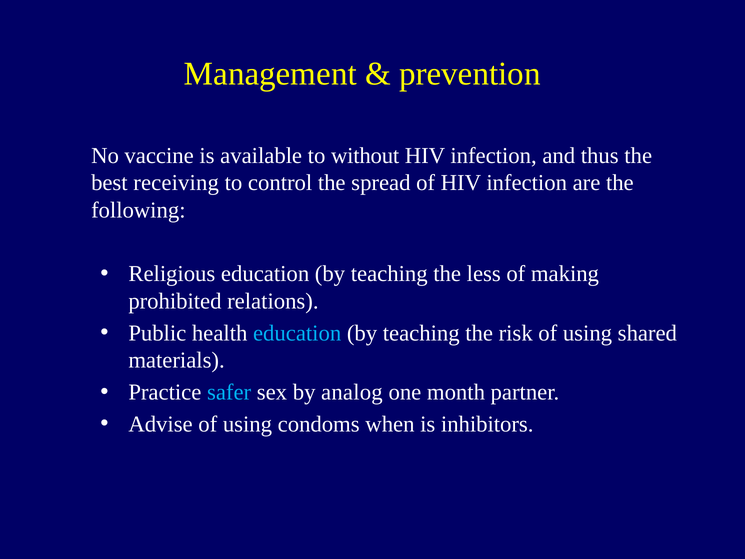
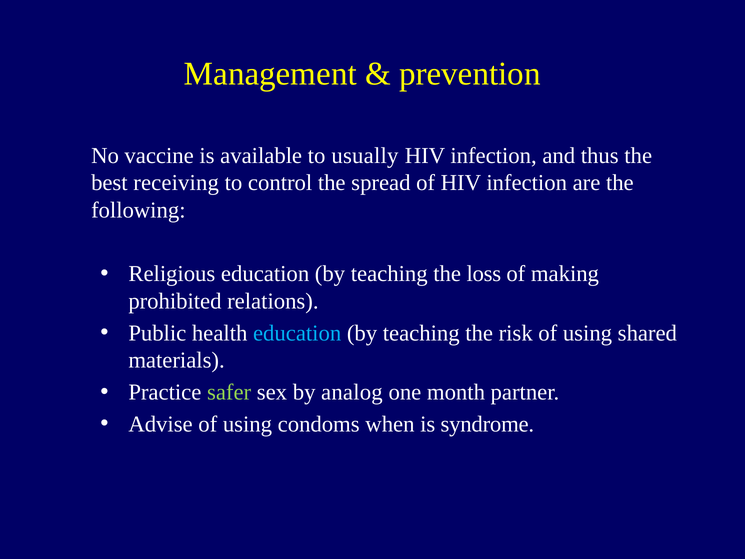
without: without -> usually
less: less -> loss
safer colour: light blue -> light green
inhibitors: inhibitors -> syndrome
